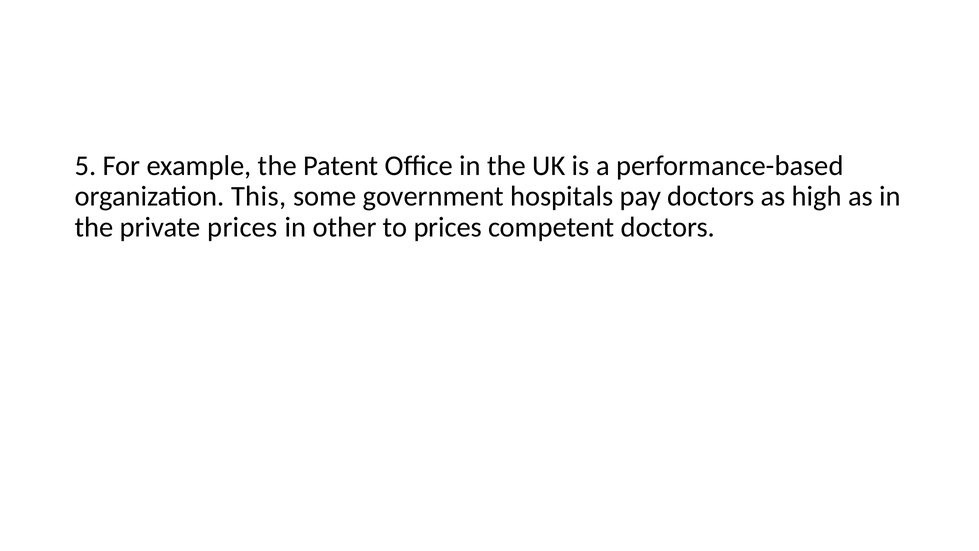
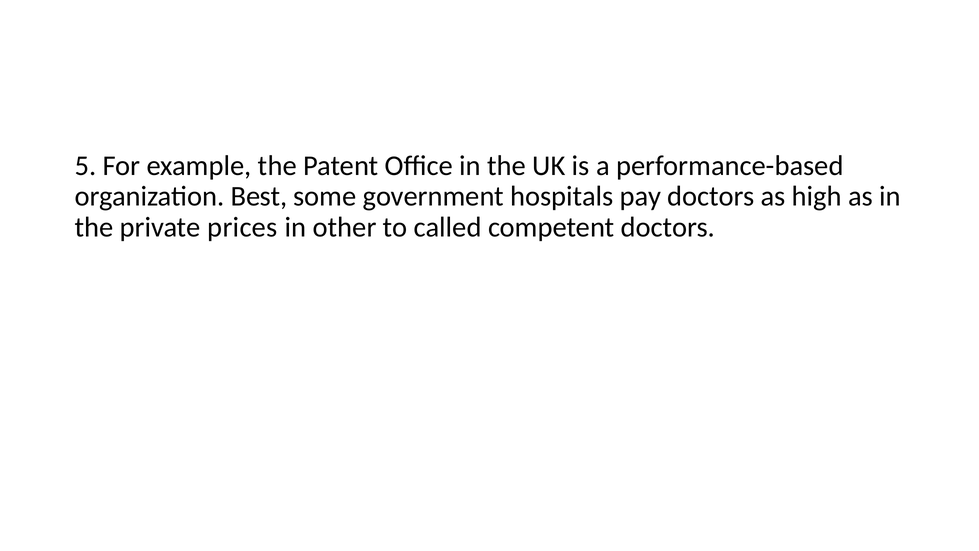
This: This -> Best
to prices: prices -> called
